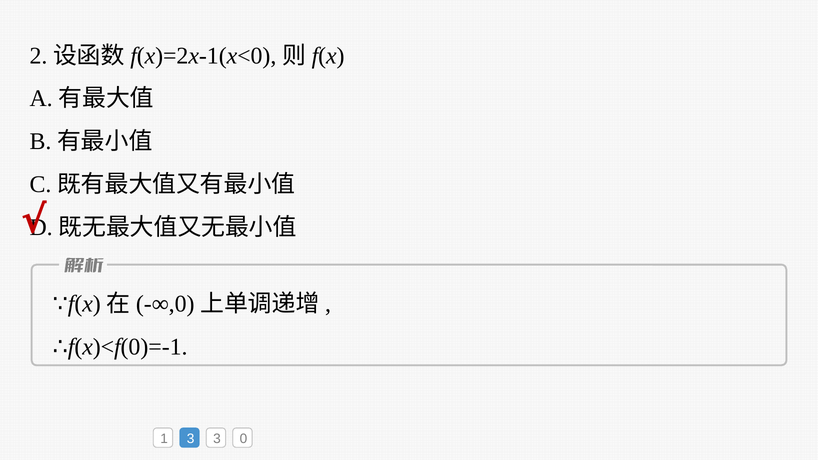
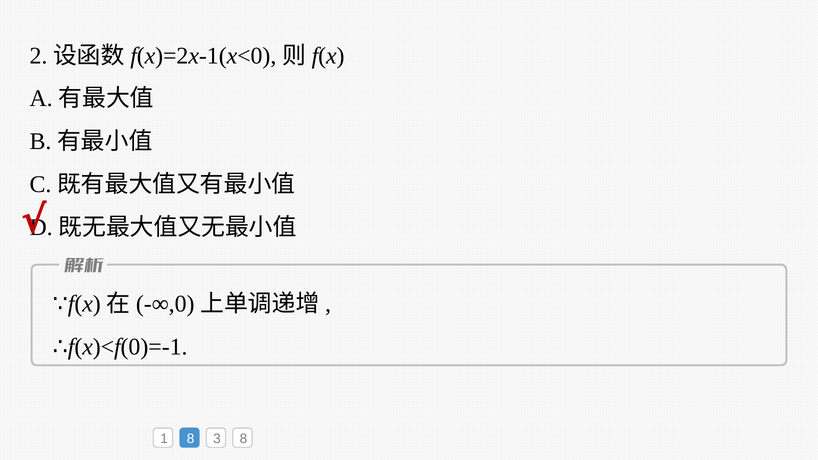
1 3: 3 -> 8
3 0: 0 -> 8
